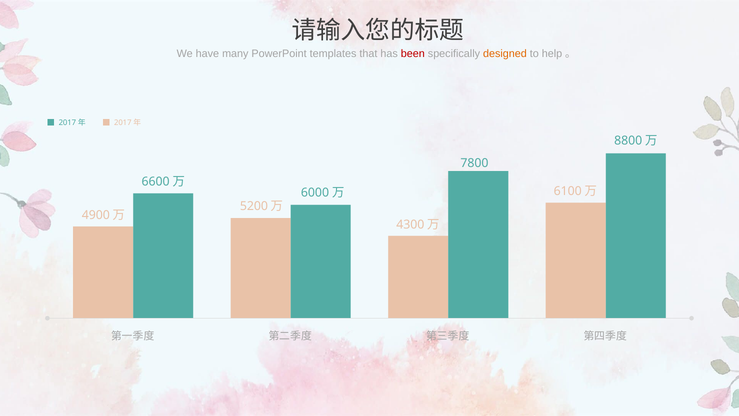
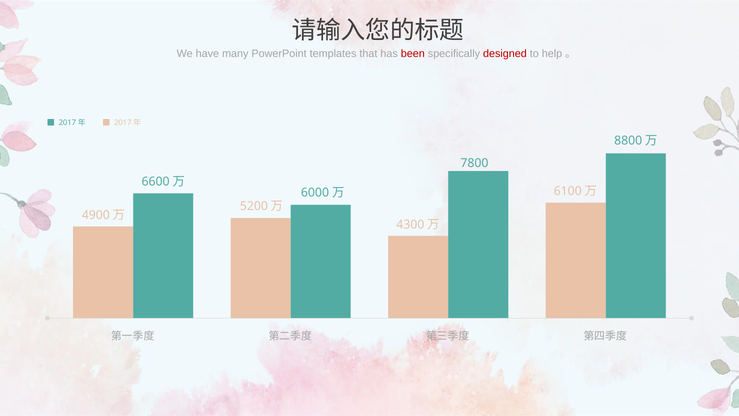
designed colour: orange -> red
